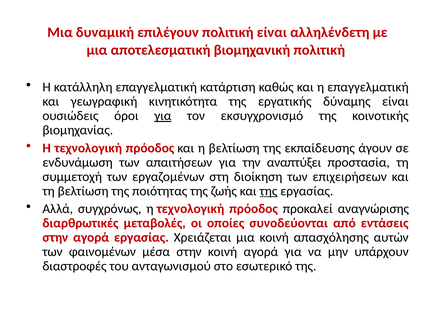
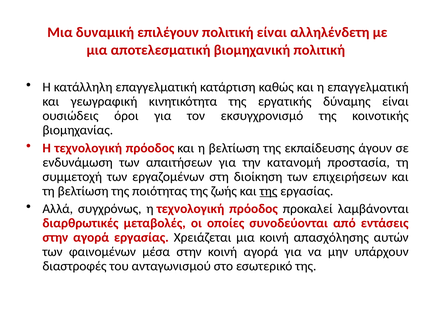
για at (163, 116) underline: present -> none
αναπτύξει: αναπτύξει -> κατανομή
αναγνώρισης: αναγνώρισης -> λαμβάνονται
